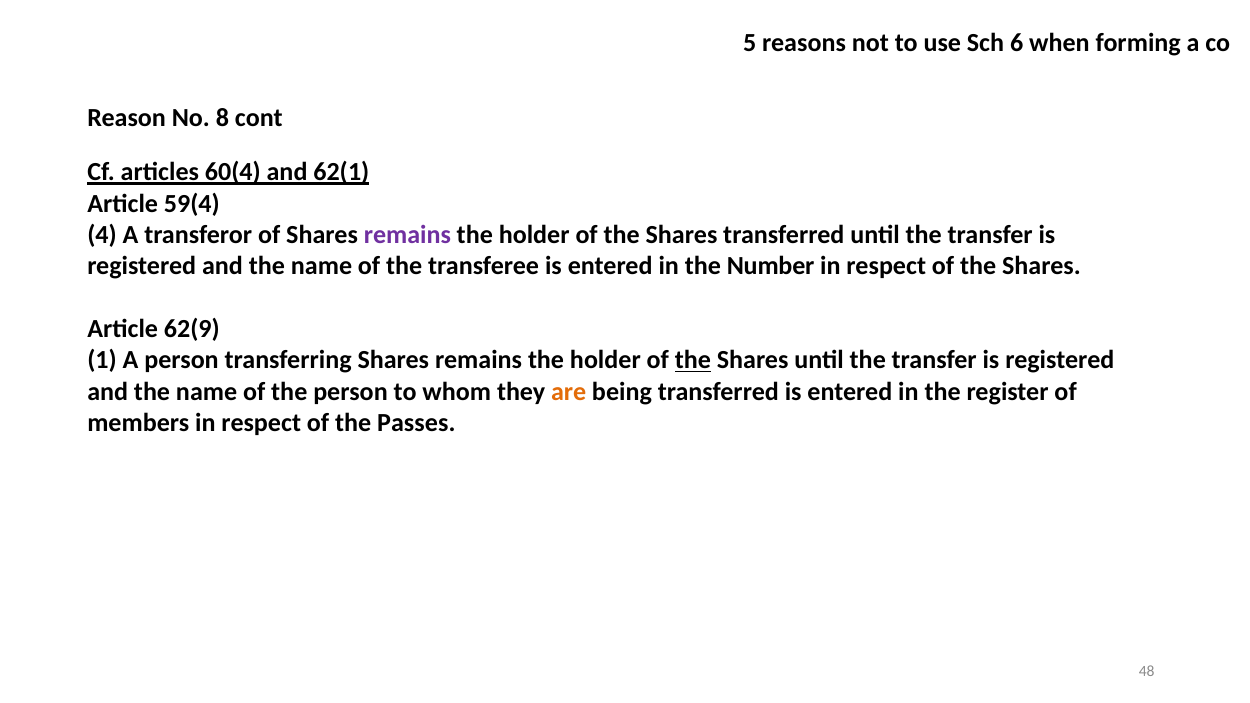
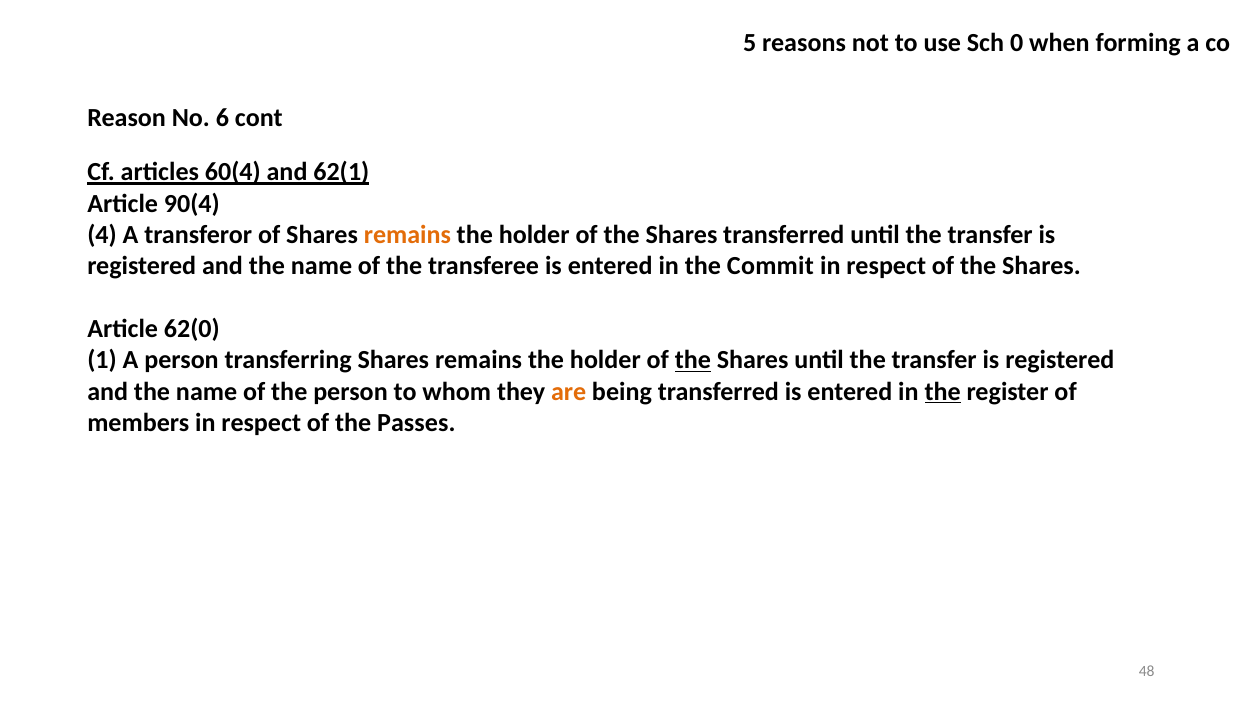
6: 6 -> 0
8: 8 -> 6
59(4: 59(4 -> 90(4
remains at (407, 235) colour: purple -> orange
Number: Number -> Commit
62(9: 62(9 -> 62(0
the at (943, 391) underline: none -> present
